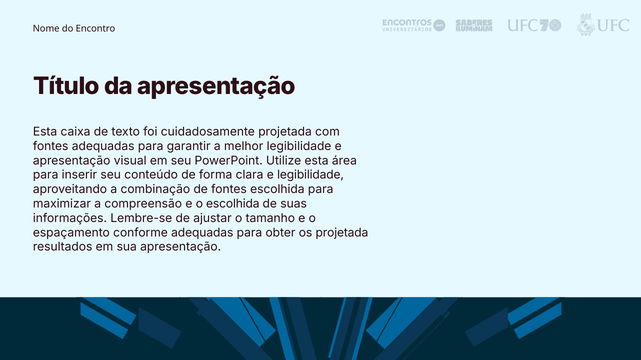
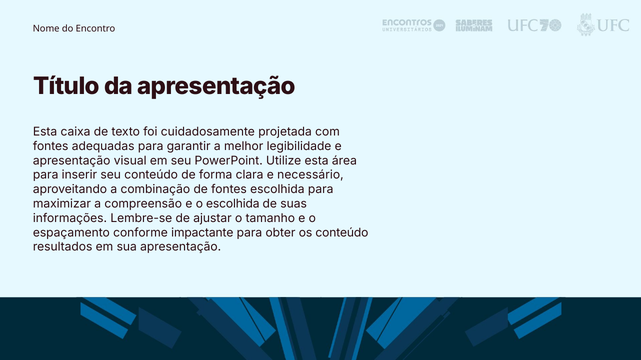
e legibilidade: legibilidade -> necessário
conforme adequadas: adequadas -> impactante
os projetada: projetada -> conteúdo
